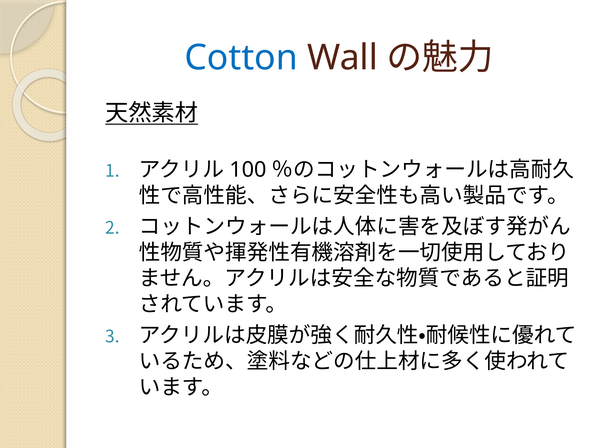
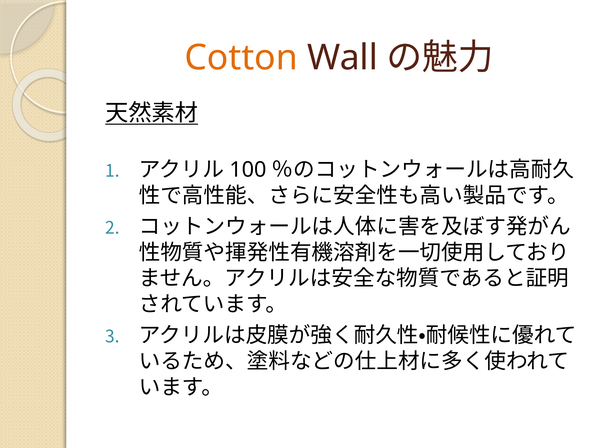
Cotton colour: blue -> orange
